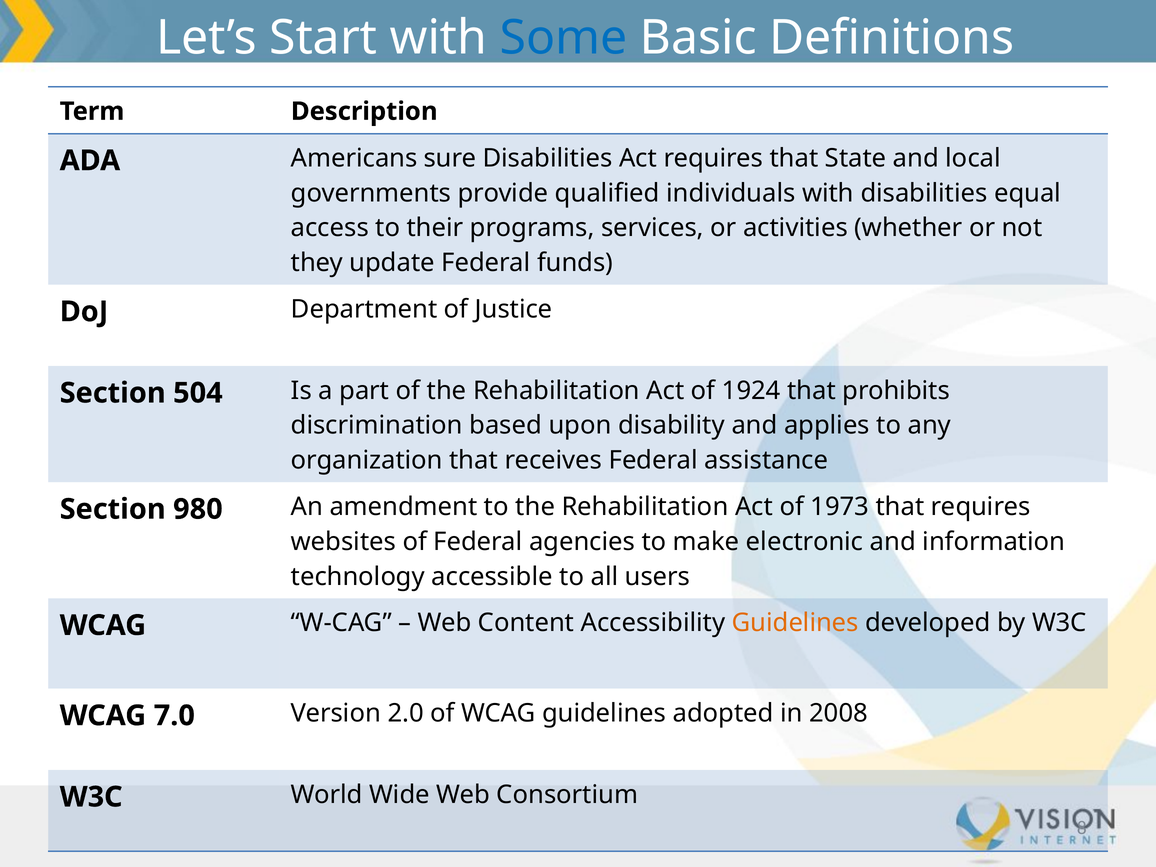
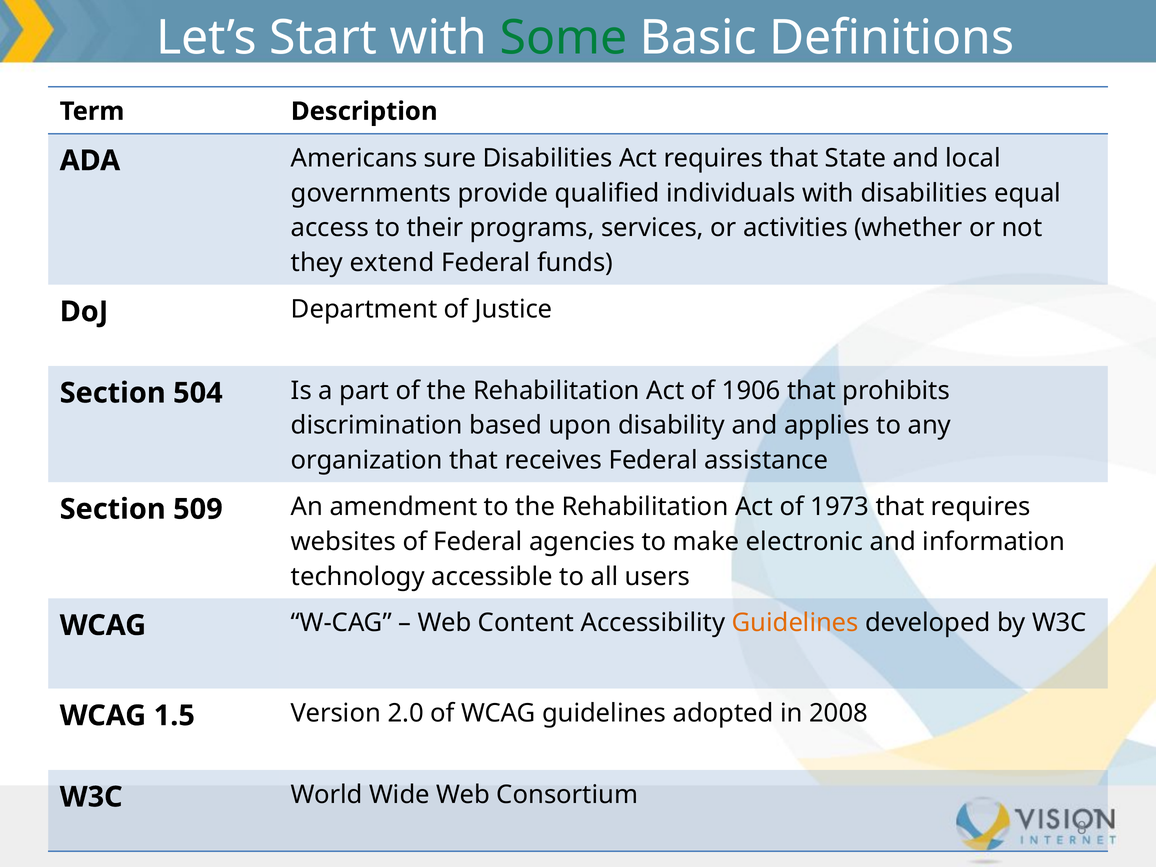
Some colour: blue -> green
update: update -> extend
1924: 1924 -> 1906
980: 980 -> 509
7.0: 7.0 -> 1.5
